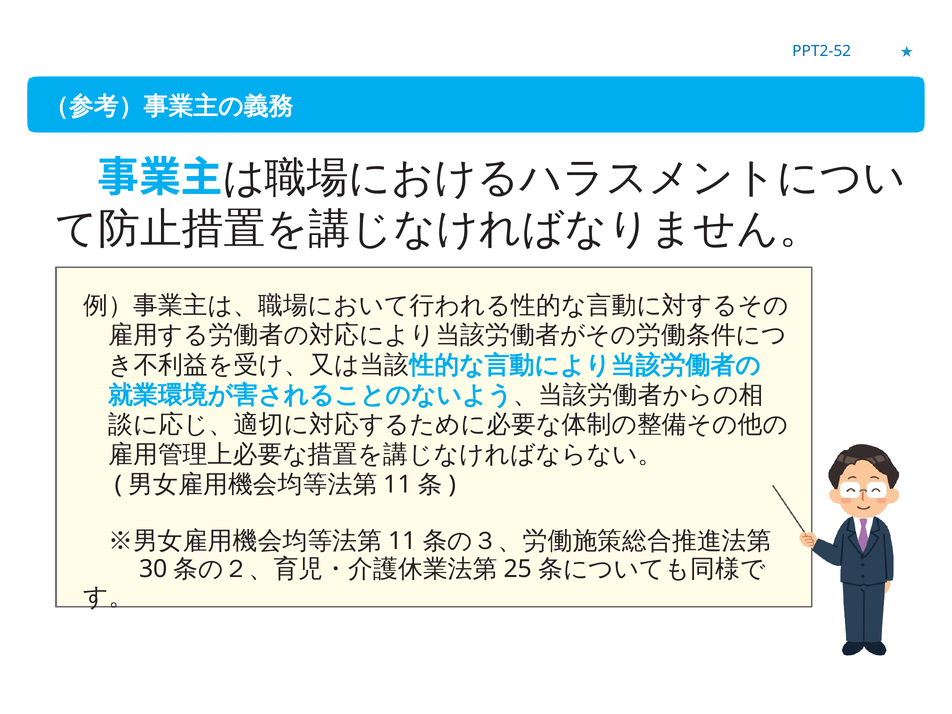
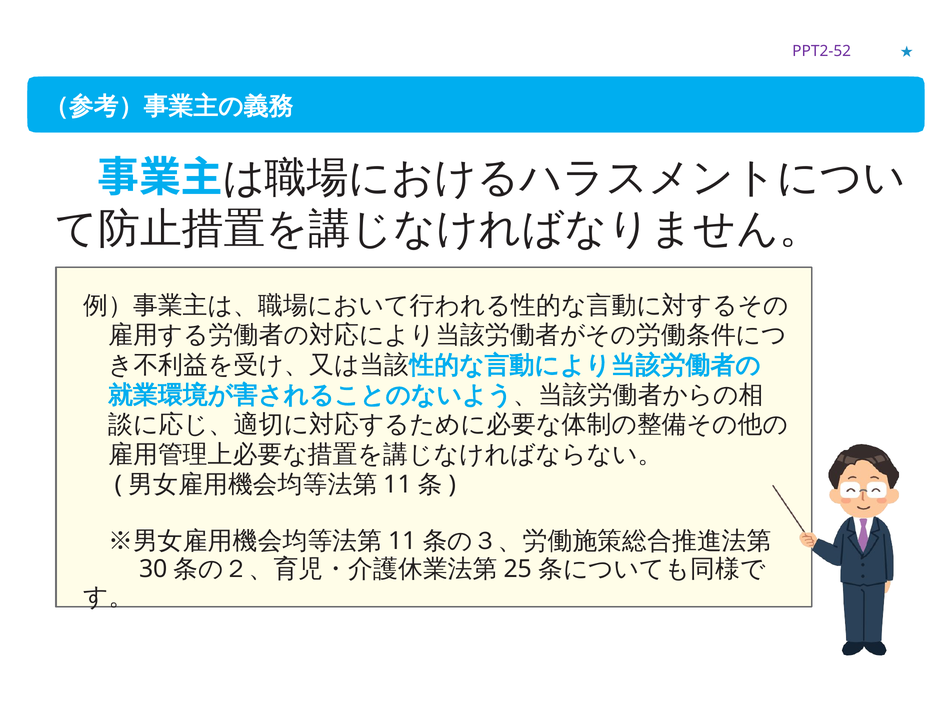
PPT2-52 colour: blue -> purple
